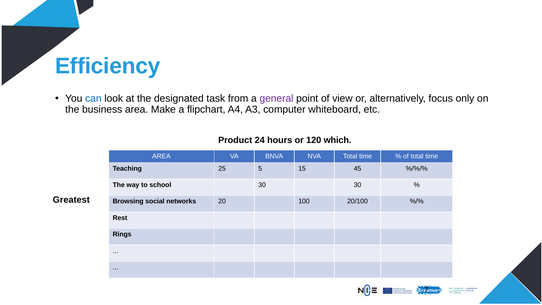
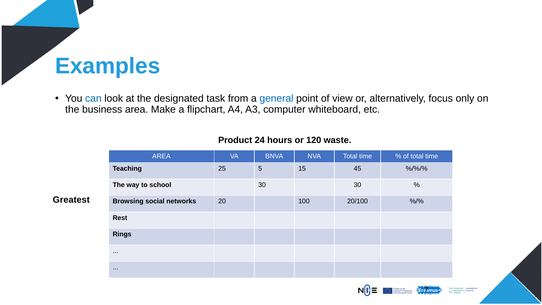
Efficiency: Efficiency -> Examples
general colour: purple -> blue
which: which -> waste
